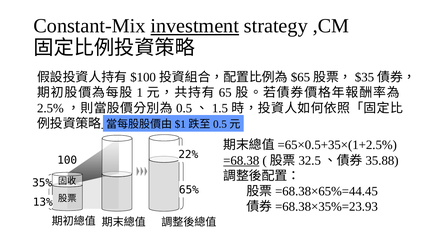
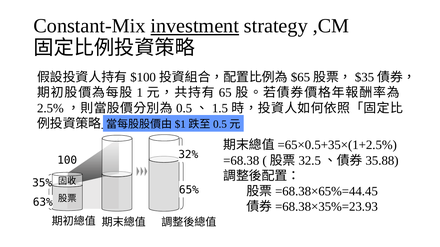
22%: 22% -> 32%
=68.38 underline: present -> none
13%: 13% -> 63%
